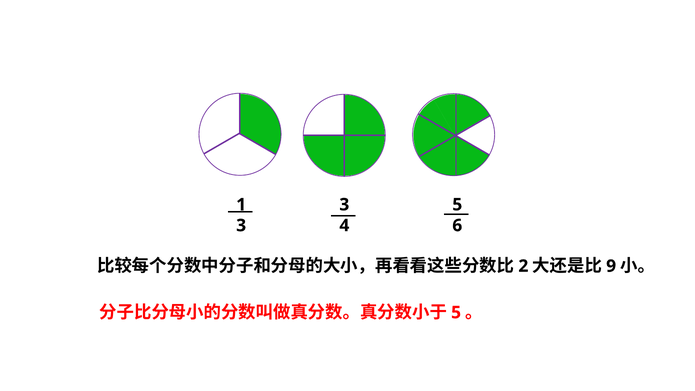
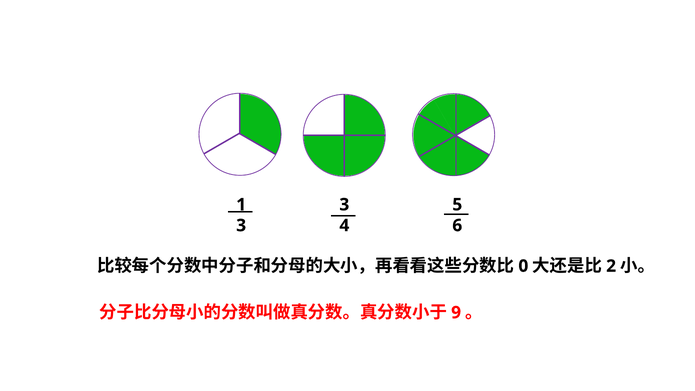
2: 2 -> 0
9: 9 -> 2
5 at (456, 312): 5 -> 9
